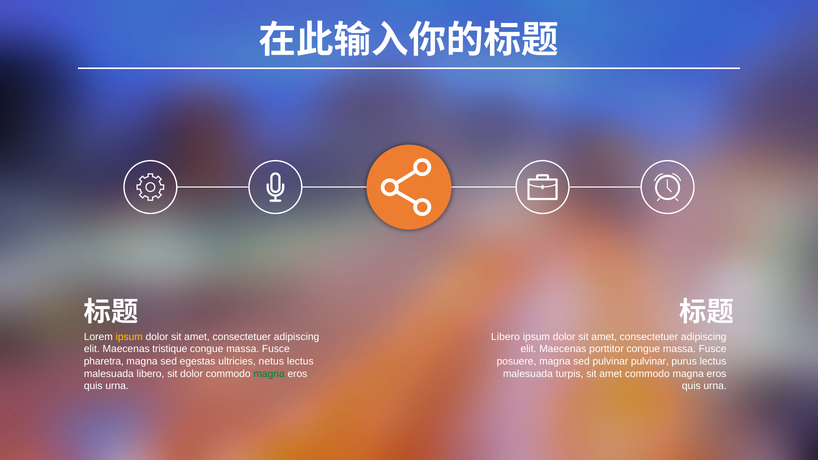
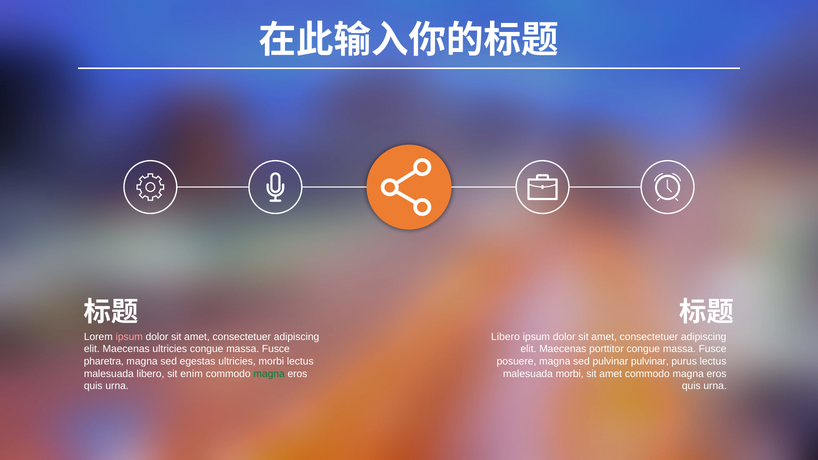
ipsum at (129, 337) colour: yellow -> pink
Maecenas tristique: tristique -> ultricies
ultricies netus: netus -> morbi
sit dolor: dolor -> enim
malesuada turpis: turpis -> morbi
